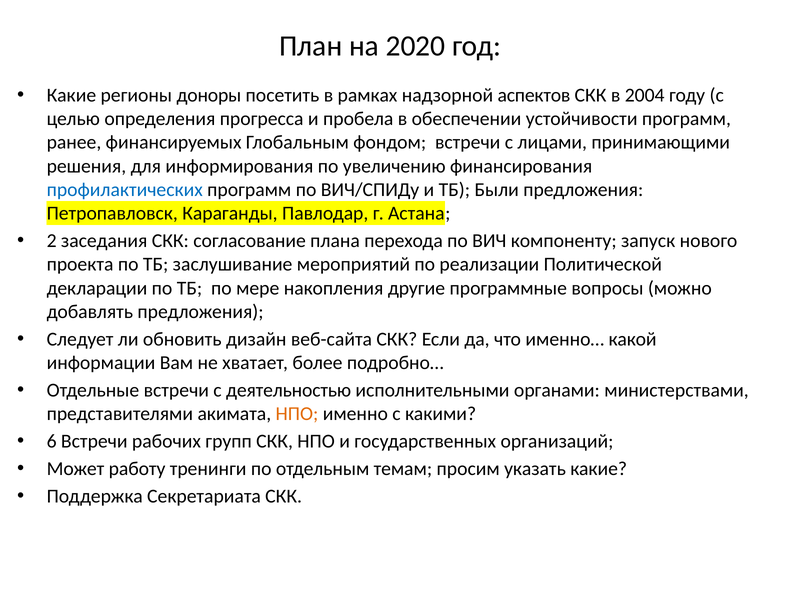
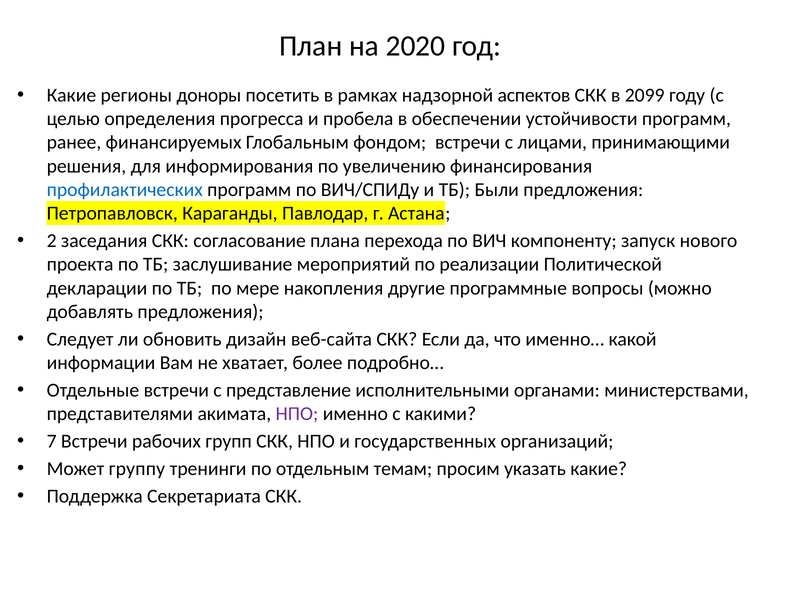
2004: 2004 -> 2099
деятельностью: деятельностью -> представление
НПО at (297, 414) colour: orange -> purple
6: 6 -> 7
работу: работу -> группу
